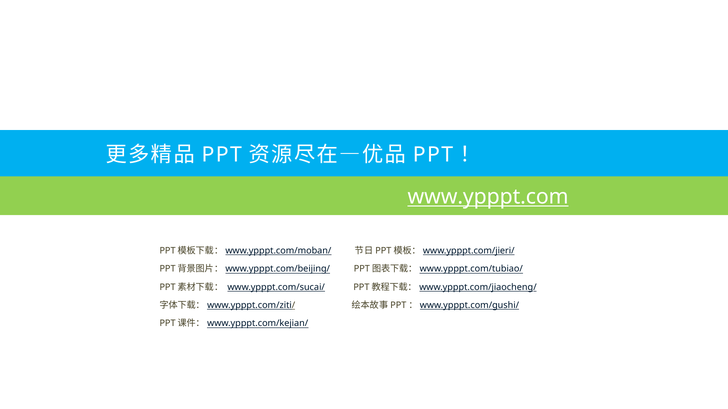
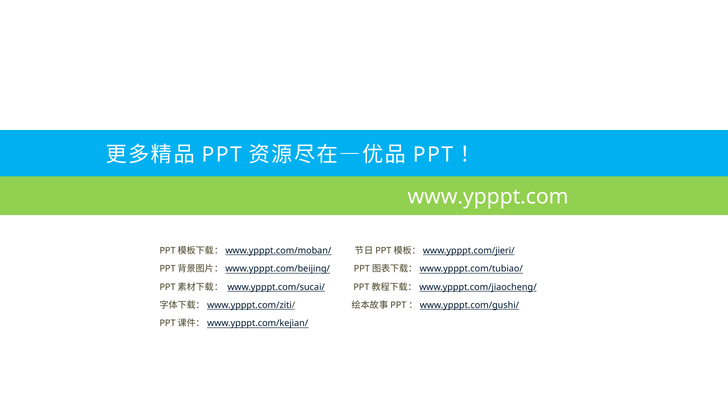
www.ypppt.com underline: present -> none
